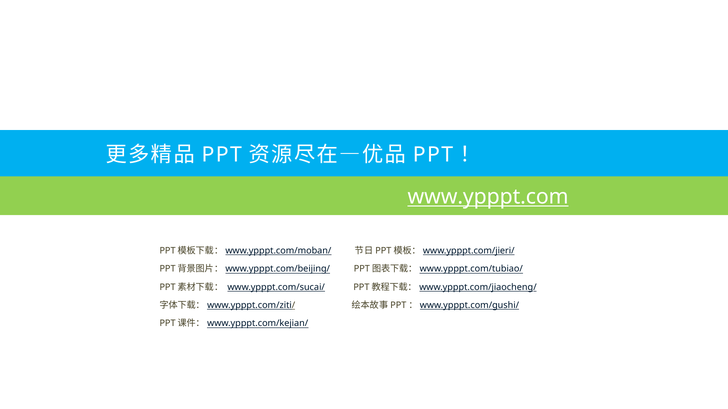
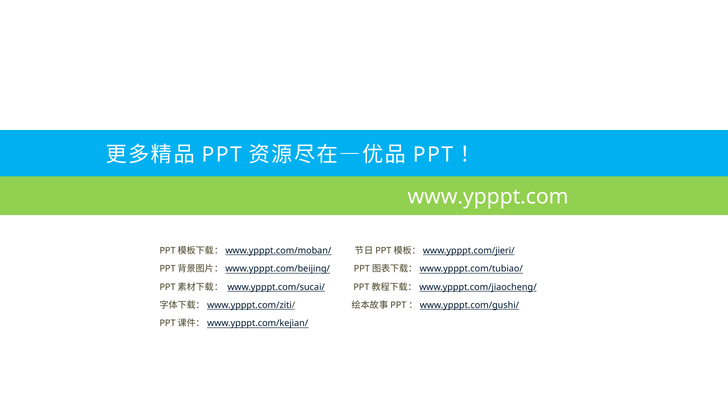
www.ypppt.com underline: present -> none
